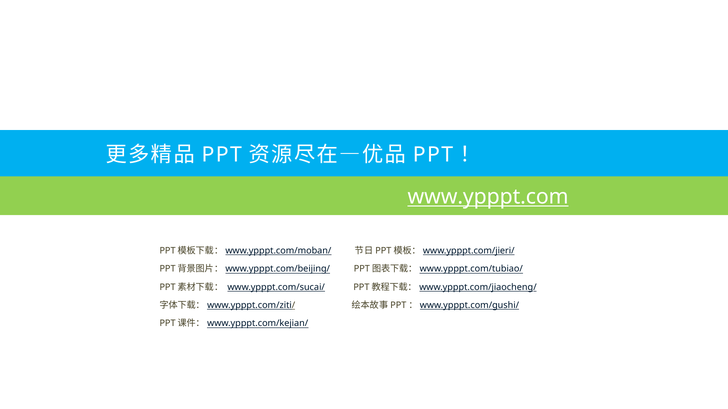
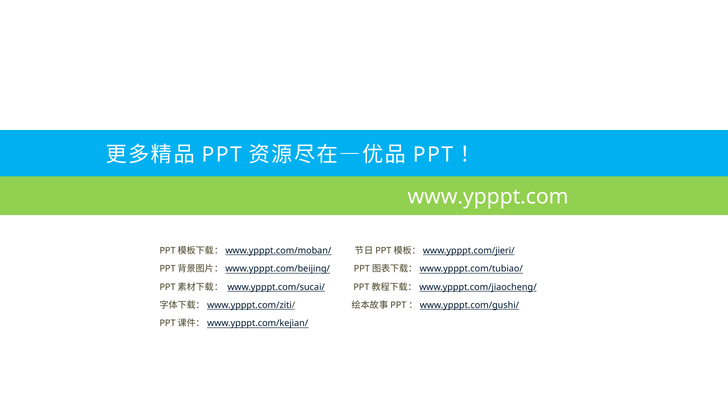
www.ypppt.com underline: present -> none
